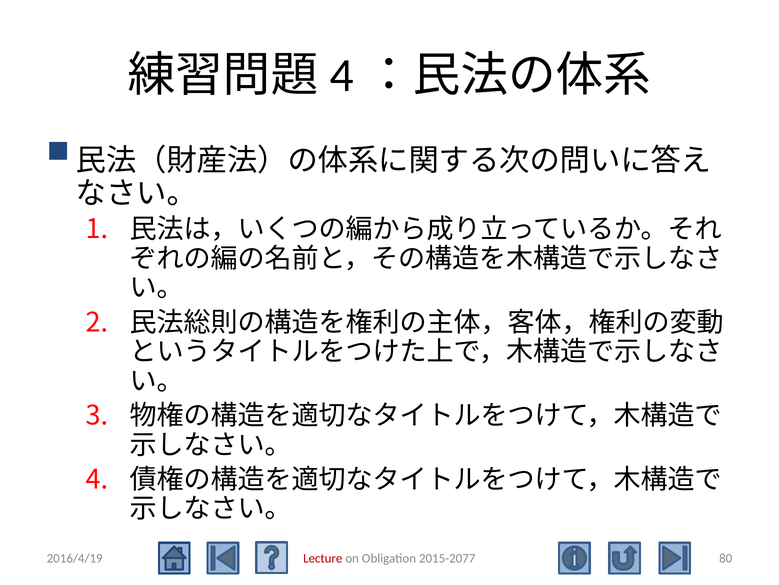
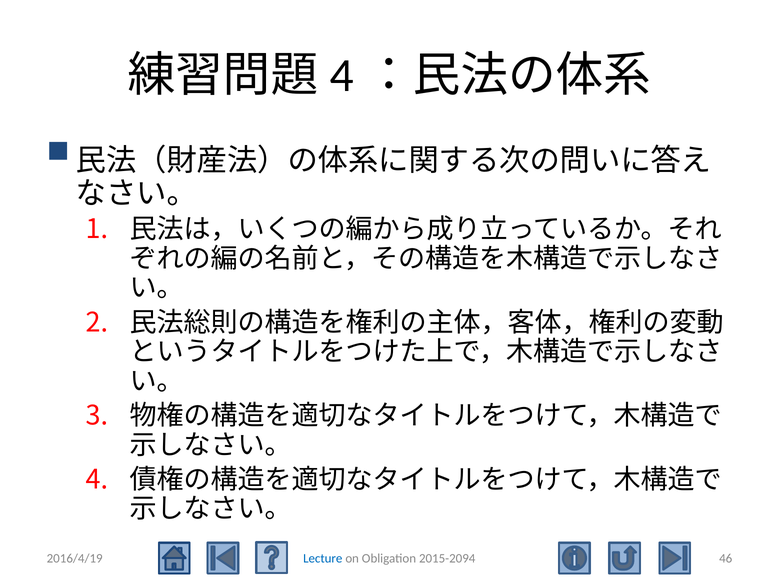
Lecture colour: red -> blue
2015-2077: 2015-2077 -> 2015-2094
80: 80 -> 46
